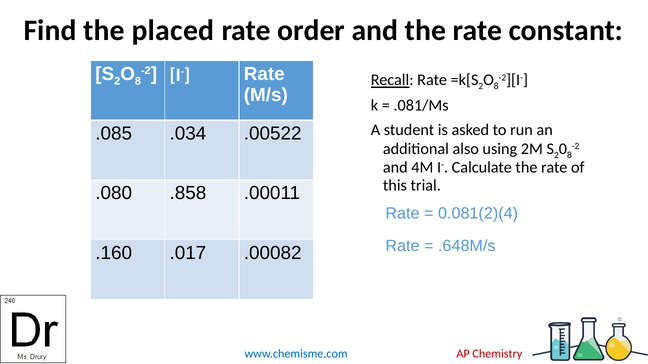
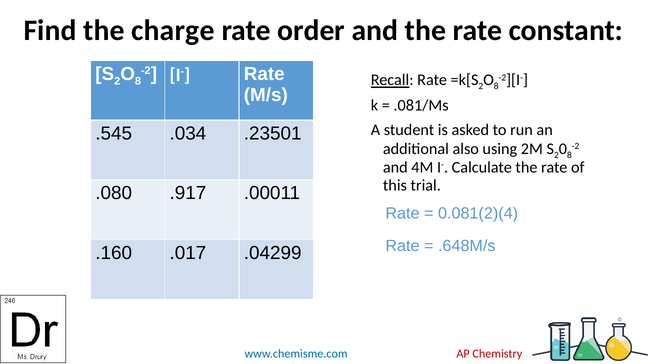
placed: placed -> charge
.085: .085 -> .545
.00522: .00522 -> .23501
.858: .858 -> .917
.00082: .00082 -> .04299
